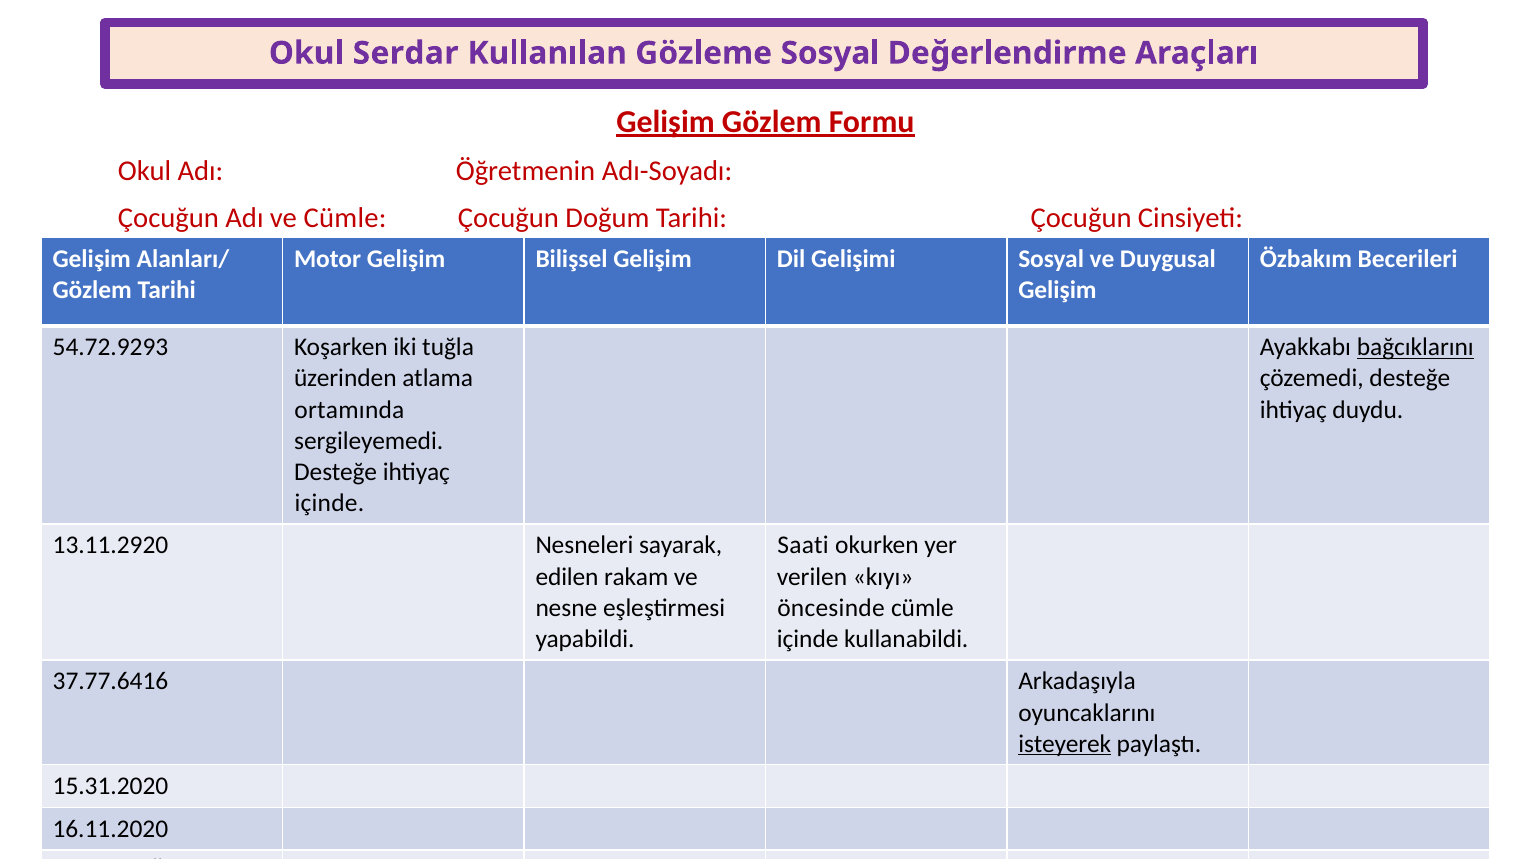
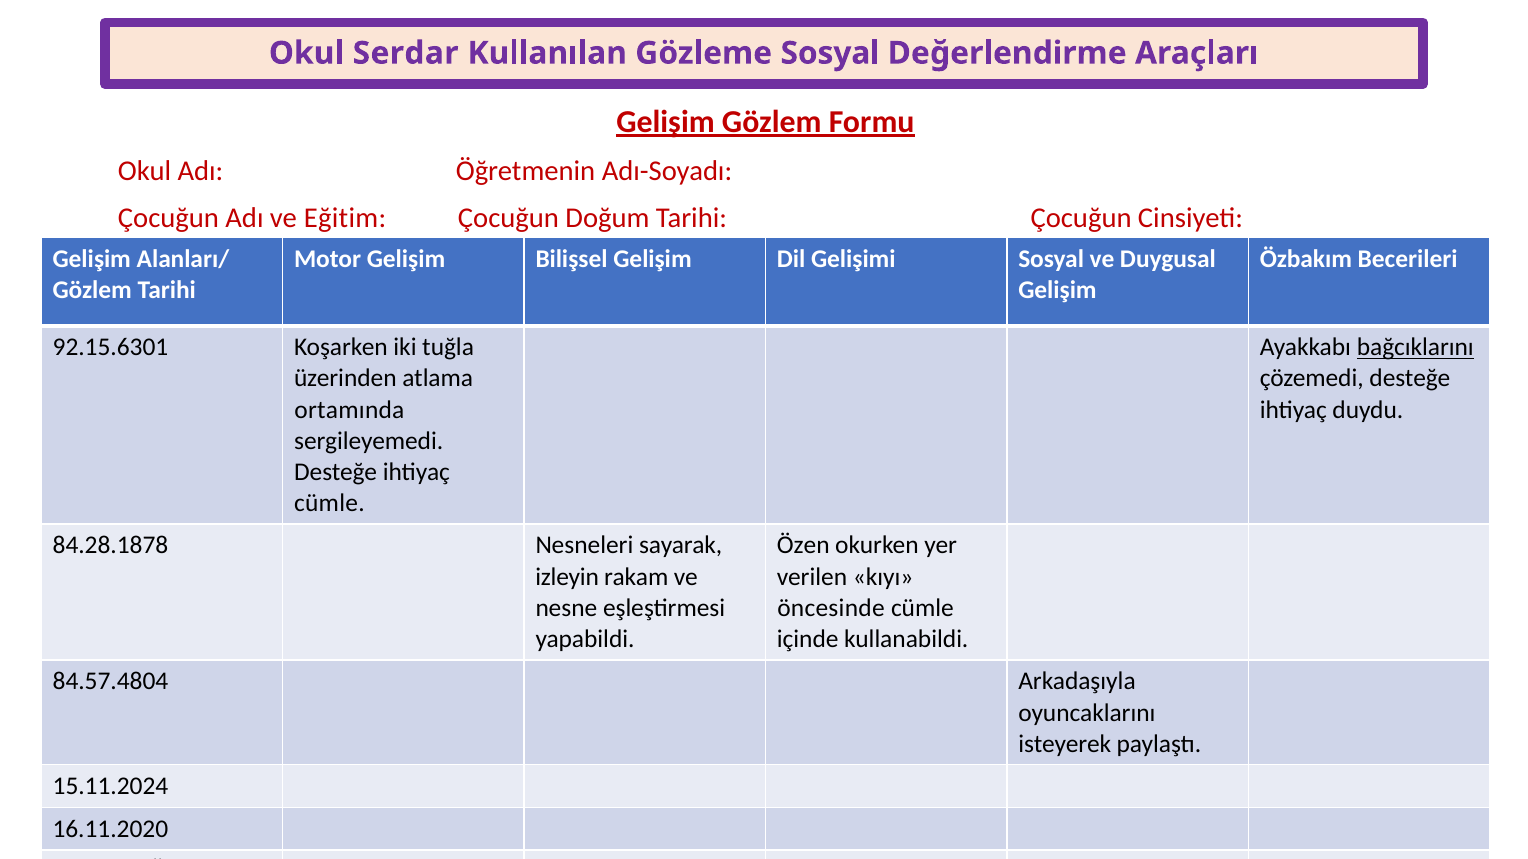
ve Cümle: Cümle -> Eğitim
54.72.9293: 54.72.9293 -> 92.15.6301
içinde at (329, 503): içinde -> cümle
13.11.2920: 13.11.2920 -> 84.28.1878
Saati: Saati -> Özen
edilen: edilen -> izleyin
37.77.6416: 37.77.6416 -> 84.57.4804
isteyerek underline: present -> none
15.31.2020: 15.31.2020 -> 15.11.2024
